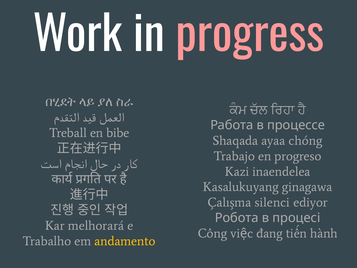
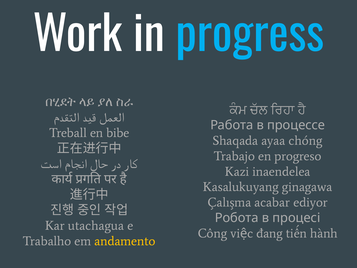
progress colour: pink -> light blue
silenci: silenci -> acabar
melhorará: melhorará -> utachagua
